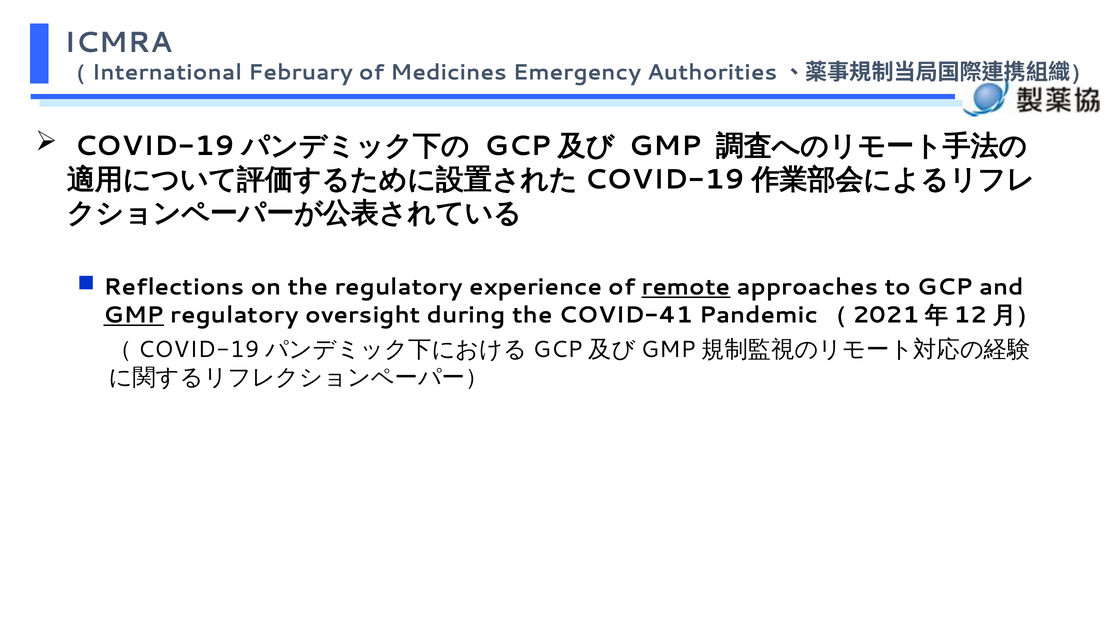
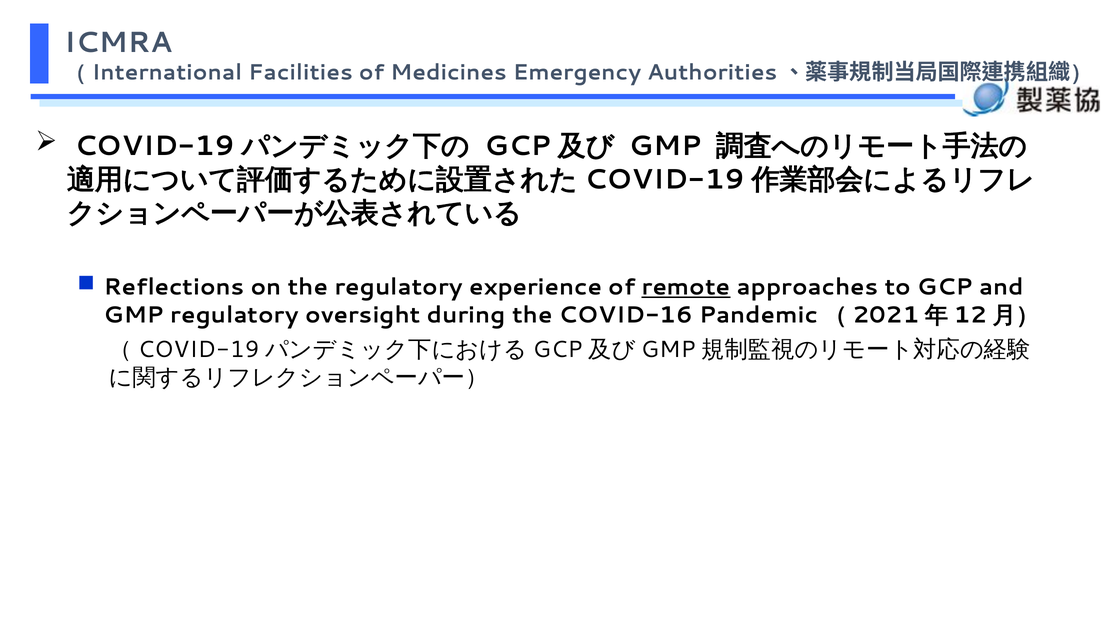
February: February -> Facilities
GMP at (134, 315) underline: present -> none
COVID-41: COVID-41 -> COVID-16
